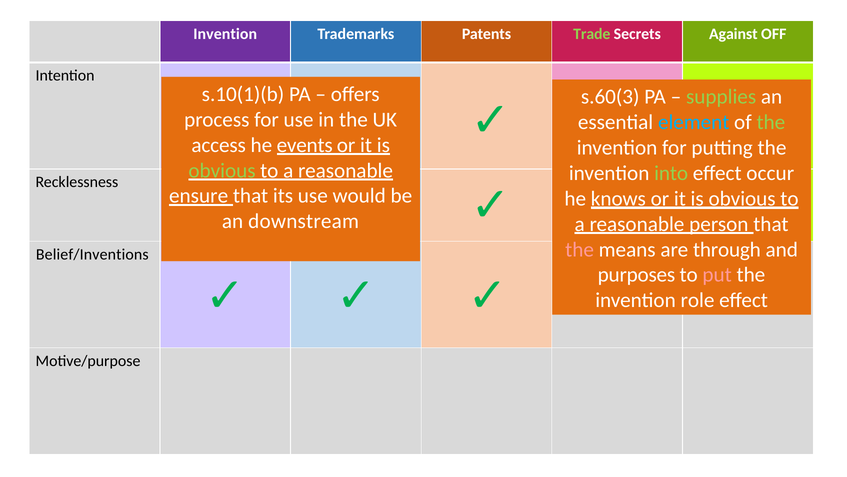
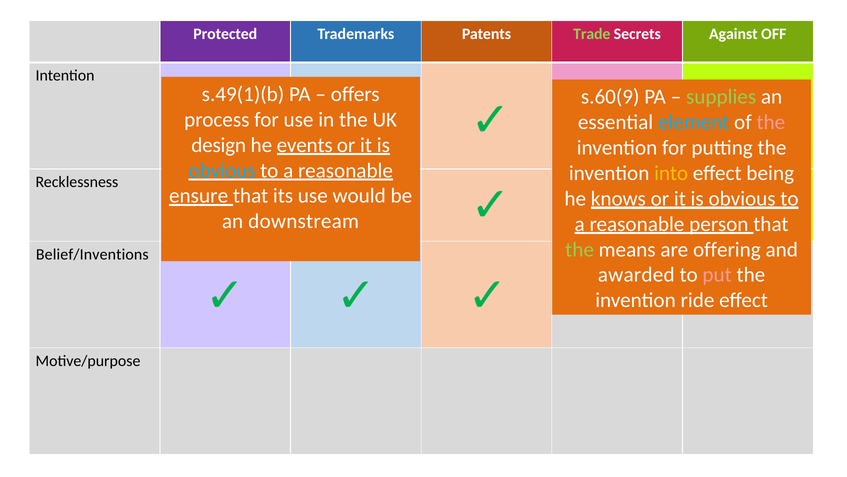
Invention at (225, 34): Invention -> Protected
s.10(1)(b: s.10(1)(b -> s.49(1)(b
s.60(3: s.60(3 -> s.60(9
the at (771, 122) colour: light green -> pink
access: access -> design
obvious at (222, 170) colour: light green -> light blue
into colour: light green -> yellow
occur: occur -> being
the at (580, 249) colour: pink -> light green
through: through -> offering
purposes: purposes -> awarded
role: role -> ride
